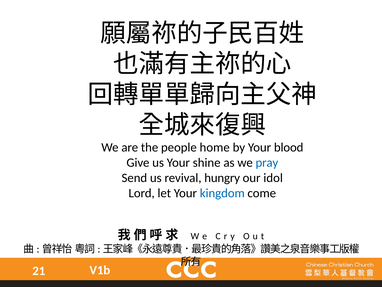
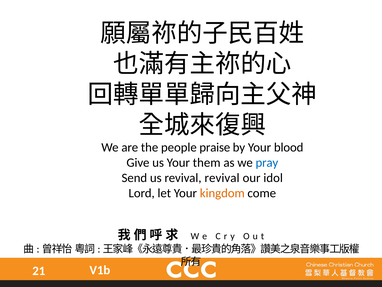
home: home -> praise
shine: shine -> them
revival hungry: hungry -> revival
kingdom colour: blue -> orange
